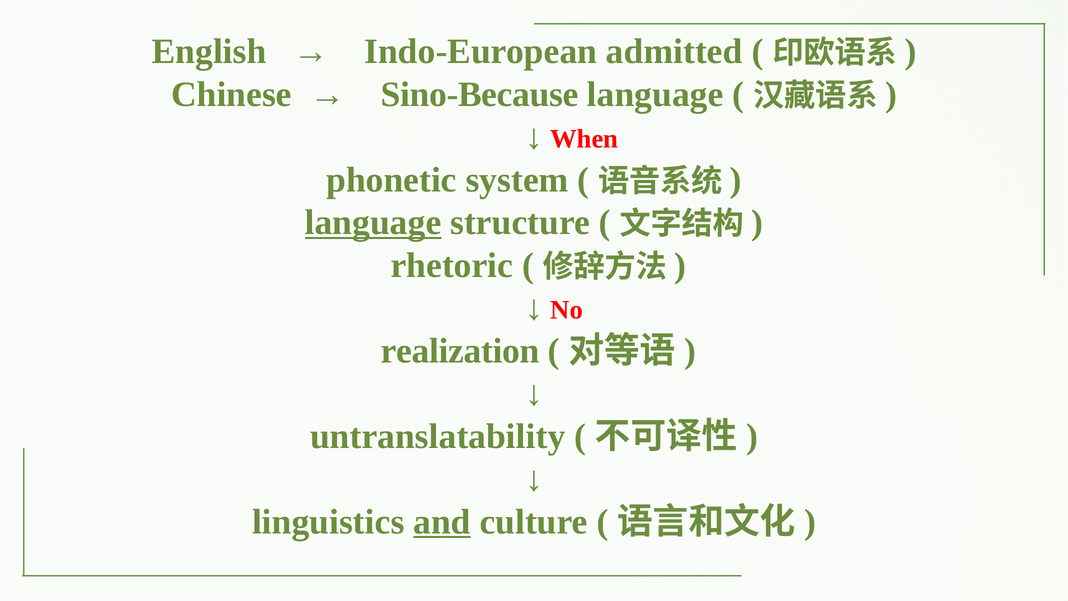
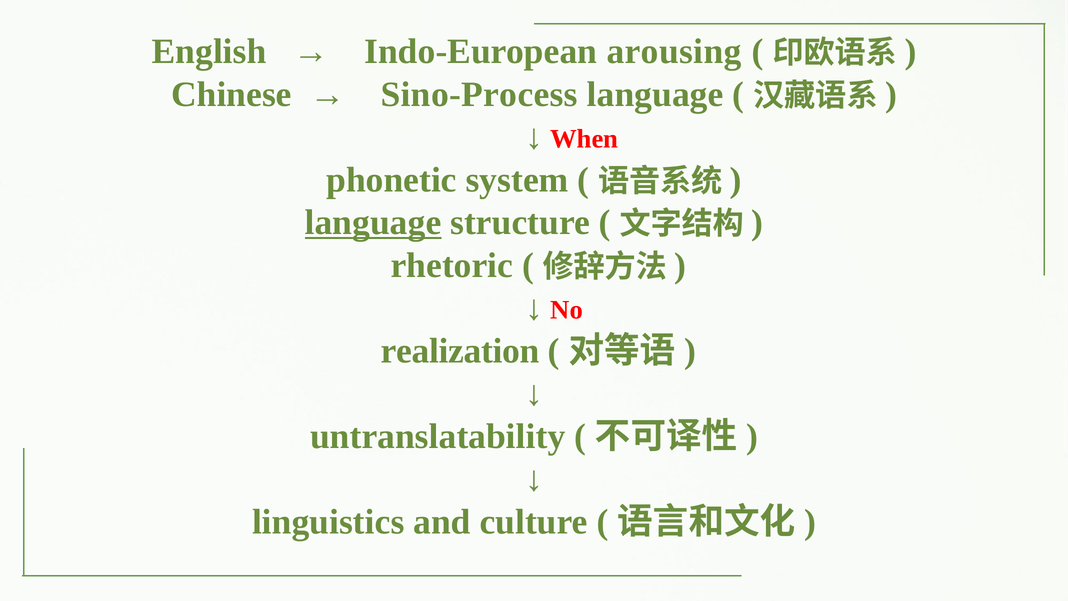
admitted: admitted -> arousing
Sino-Because: Sino-Because -> Sino-Process
and underline: present -> none
